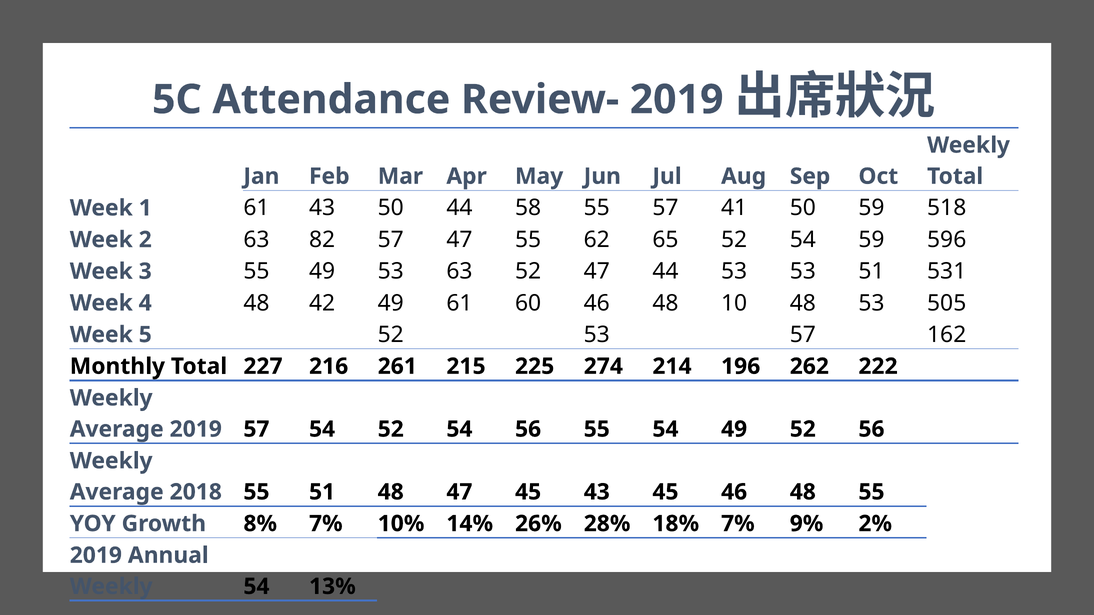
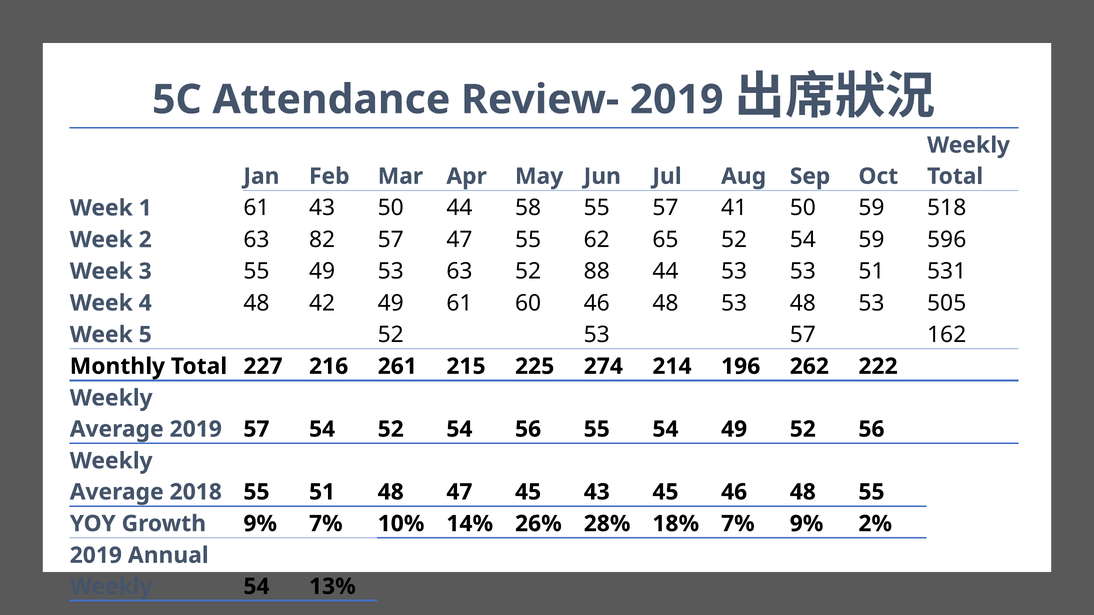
52 47: 47 -> 88
46 48 10: 10 -> 53
Growth 8%: 8% -> 9%
